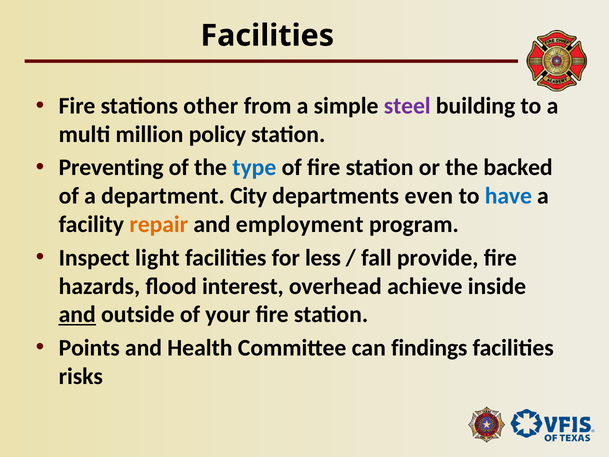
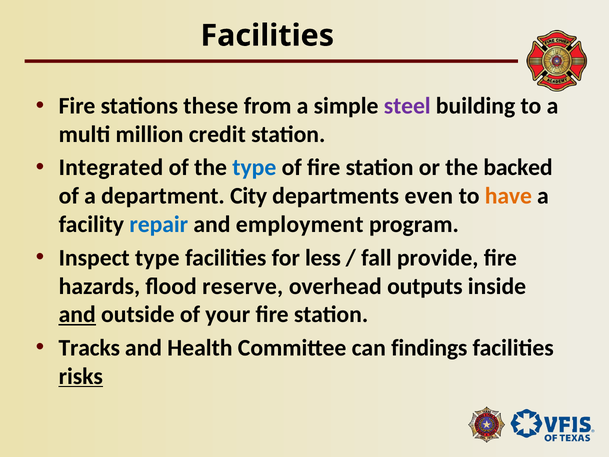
other: other -> these
policy: policy -> credit
Preventing: Preventing -> Integrated
have colour: blue -> orange
repair colour: orange -> blue
Inspect light: light -> type
interest: interest -> reserve
achieve: achieve -> outputs
Points: Points -> Tracks
risks underline: none -> present
